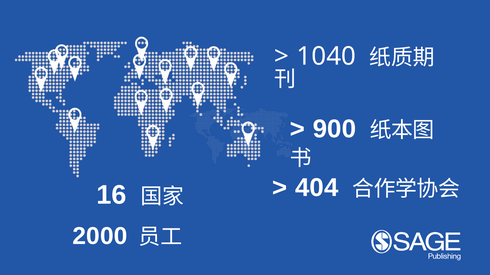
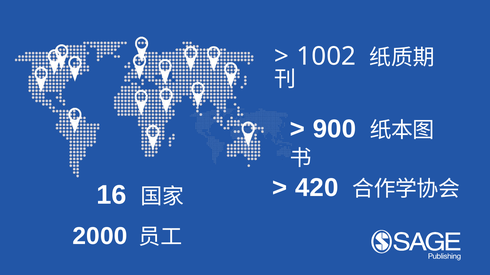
1040: 1040 -> 1002
404: 404 -> 420
